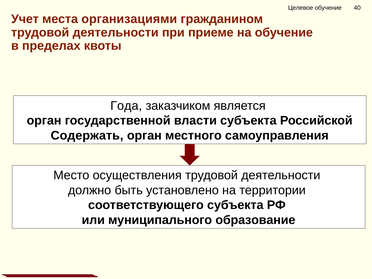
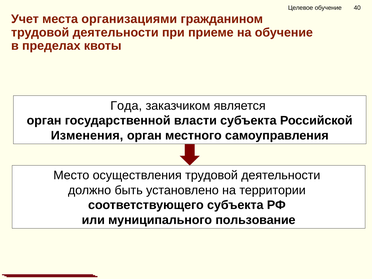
Содержать: Содержать -> Изменения
образование: образование -> пользование
